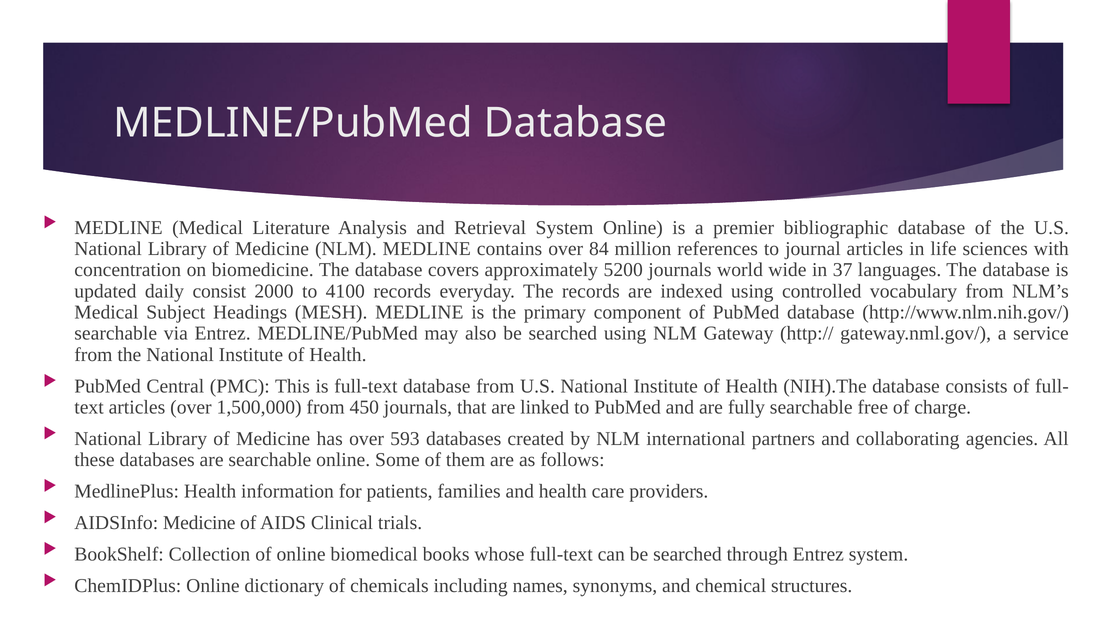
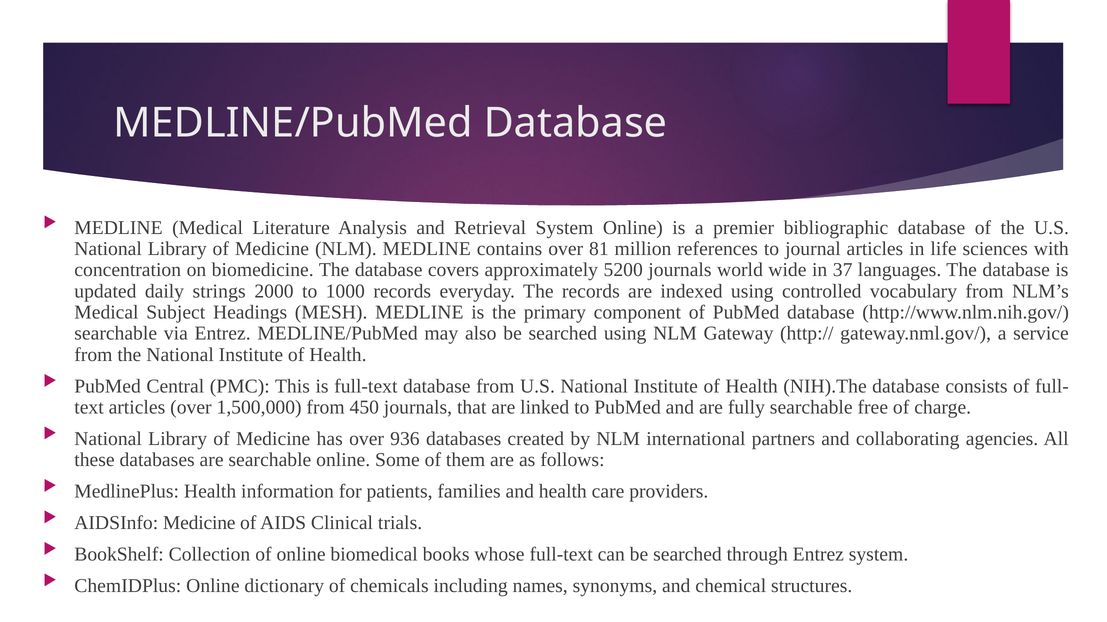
84: 84 -> 81
consist: consist -> strings
4100: 4100 -> 1000
593: 593 -> 936
